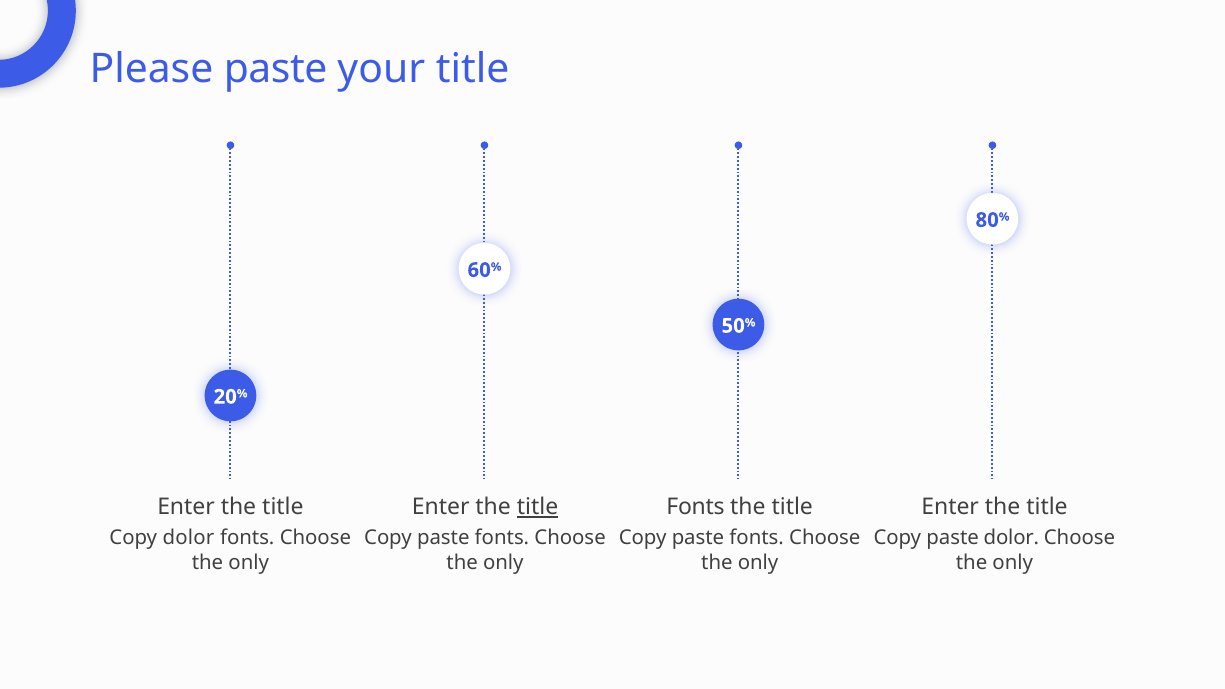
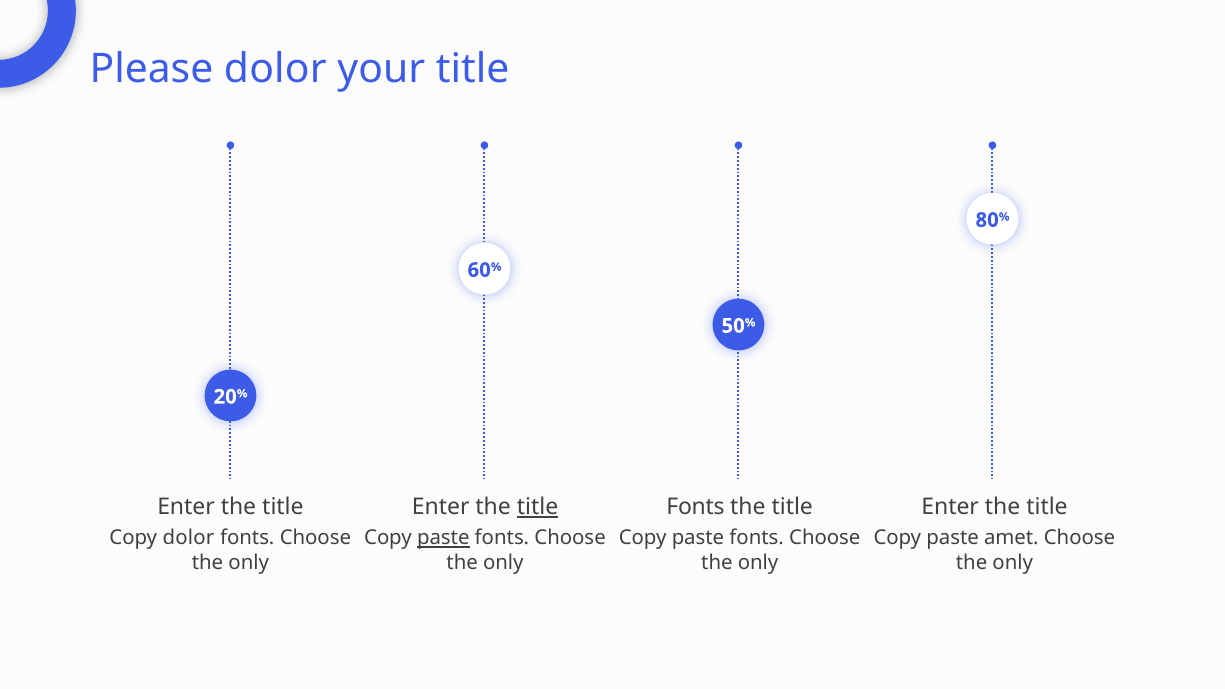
Please paste: paste -> dolor
paste at (443, 538) underline: none -> present
paste dolor: dolor -> amet
